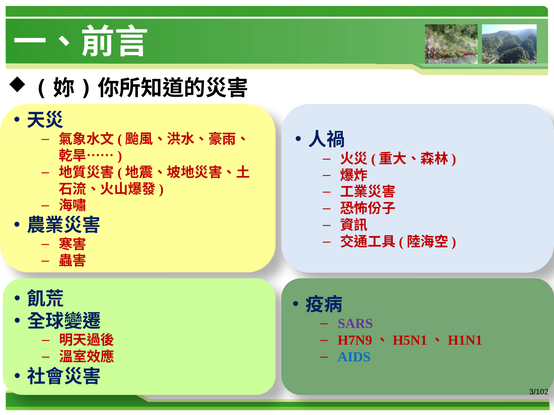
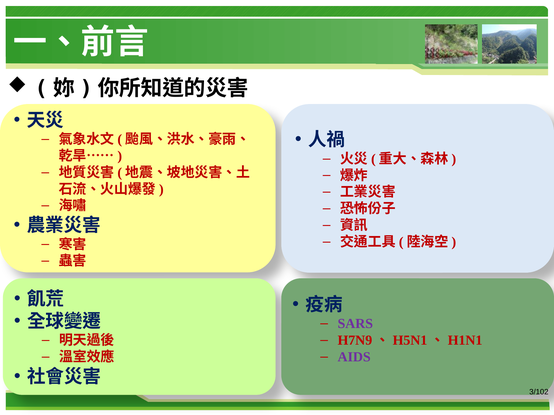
AIDS colour: blue -> purple
